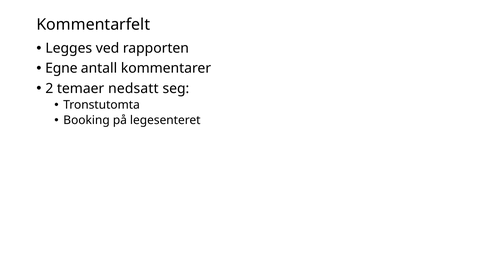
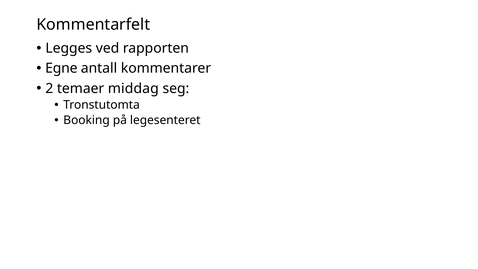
nedsatt: nedsatt -> middag
